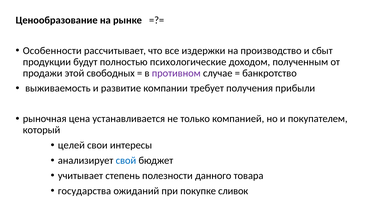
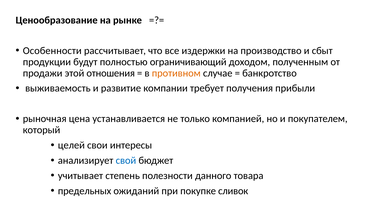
психологические: психологические -> ограничивающий
свободных: свободных -> отношения
противном colour: purple -> orange
государства: государства -> предельных
